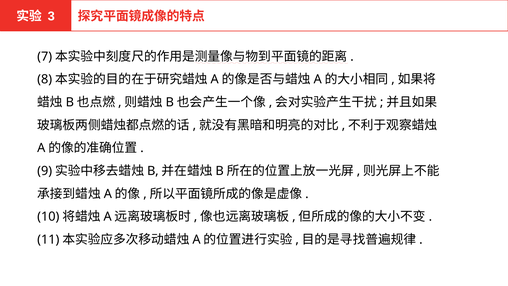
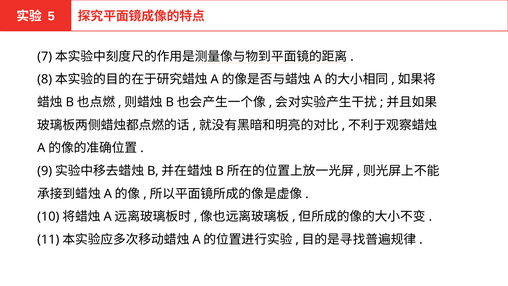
3: 3 -> 5
